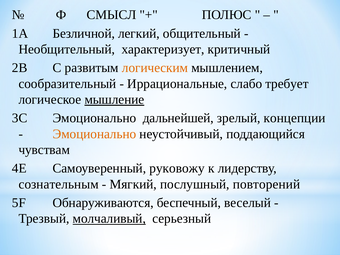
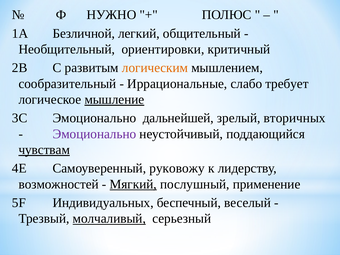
СМЫСЛ: СМЫСЛ -> НУЖНО
характеризует: характеризует -> ориентировки
концепции: концепции -> вторичных
Эмоционально at (94, 134) colour: orange -> purple
чувствам underline: none -> present
сознательным: сознательным -> возможностей
Мягкий underline: none -> present
повторений: повторений -> применение
Обнаруживаются: Обнаруживаются -> Индивидуальных
